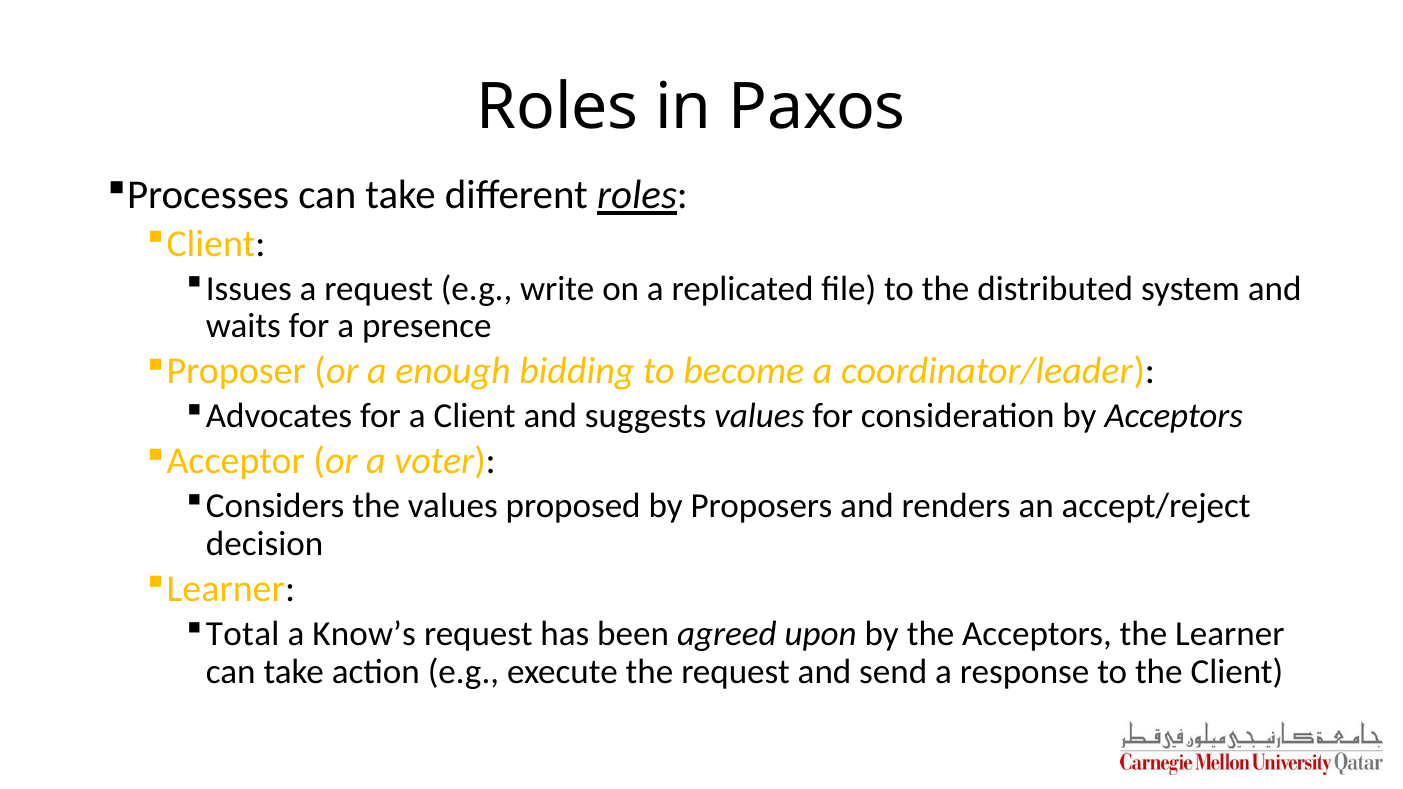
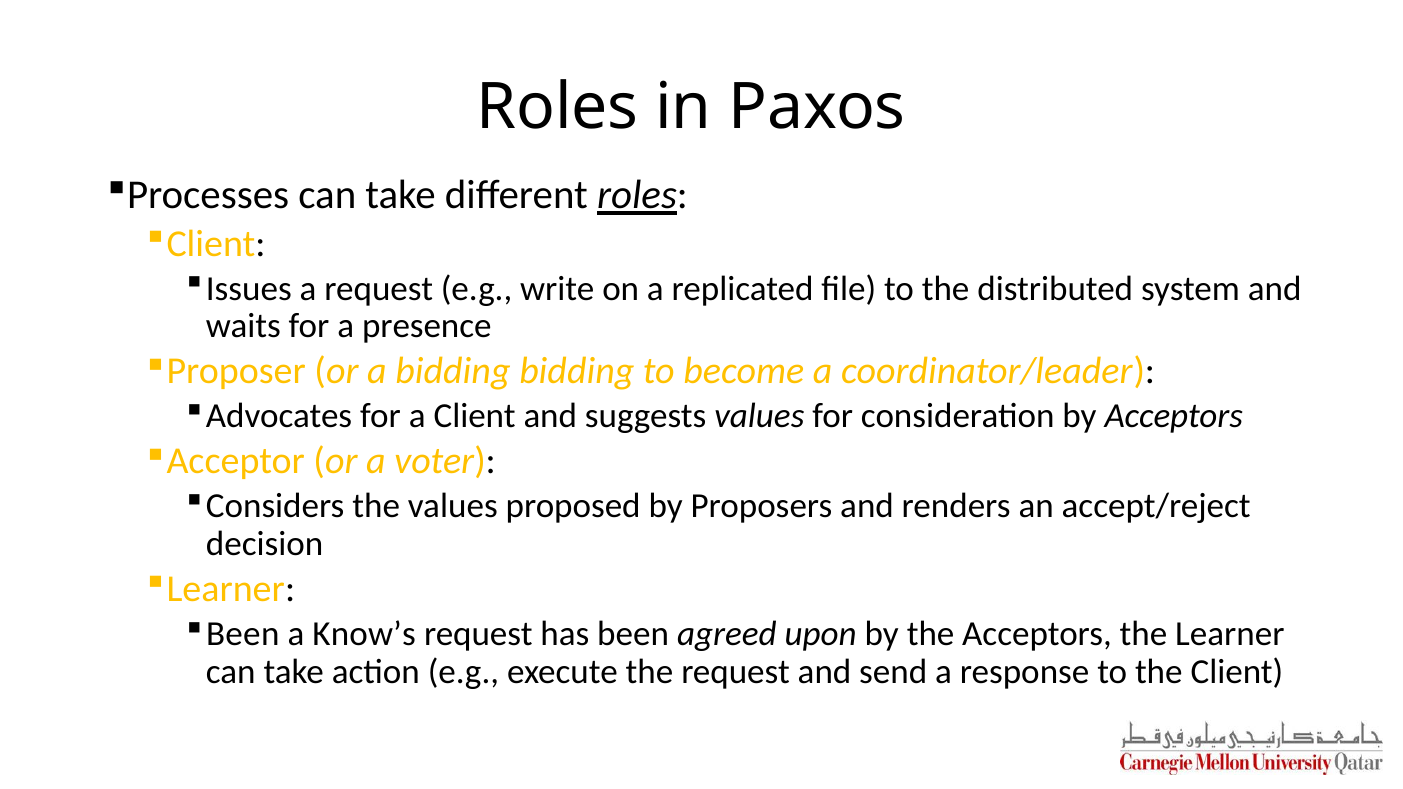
a enough: enough -> bidding
Total at (243, 634): Total -> Been
